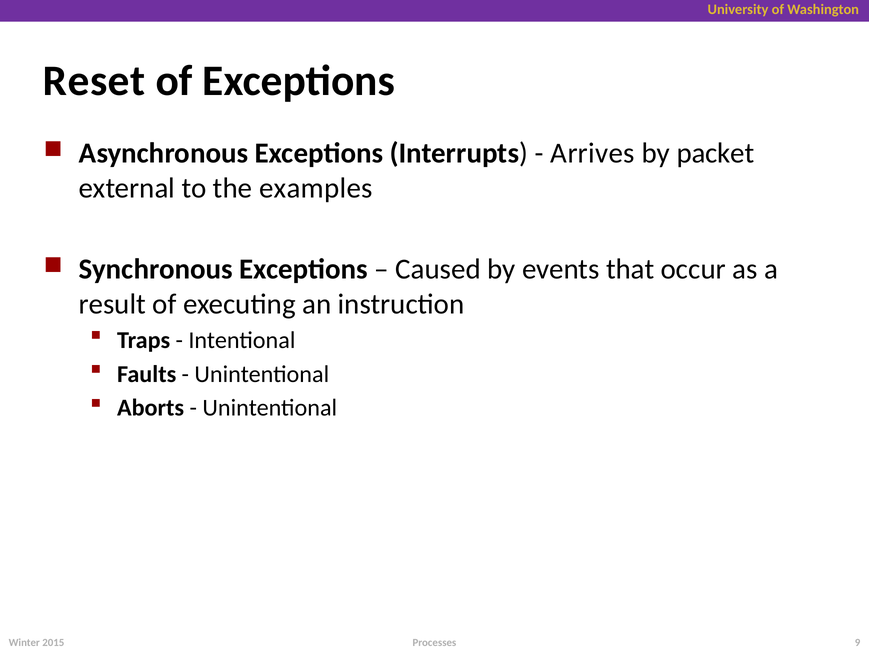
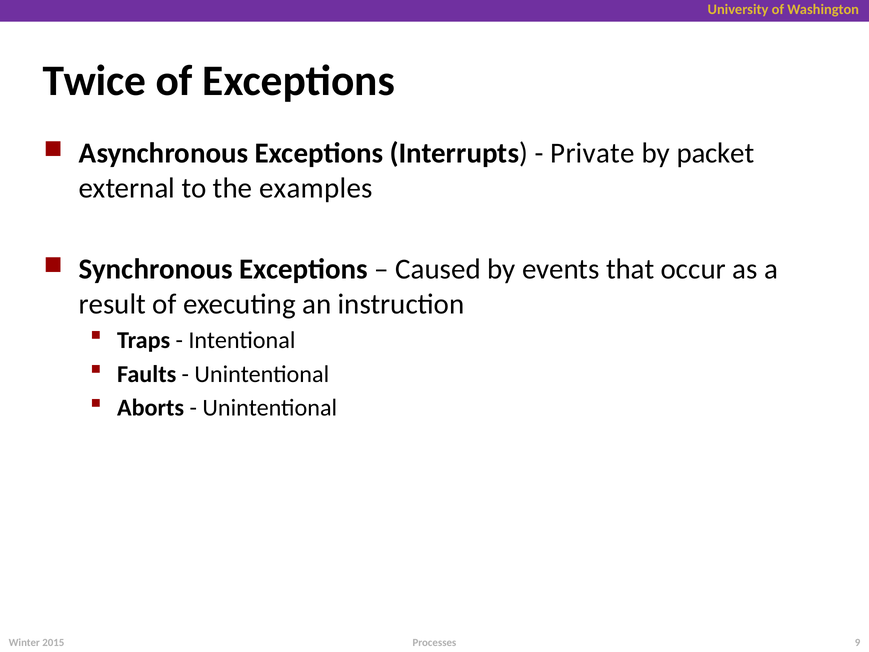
Reset: Reset -> Twice
Arrives: Arrives -> Private
